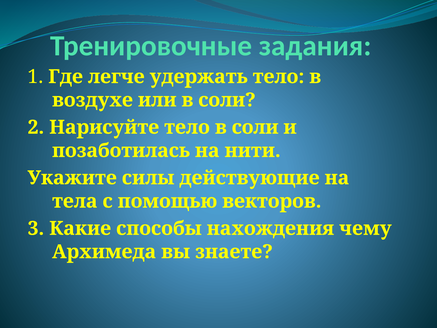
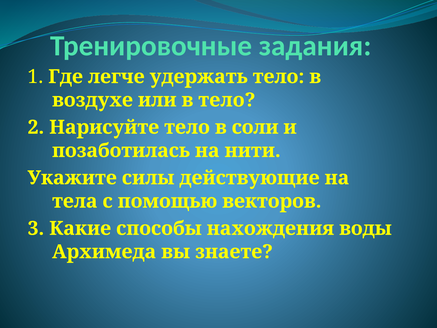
или в соли: соли -> тело
чему: чему -> воды
